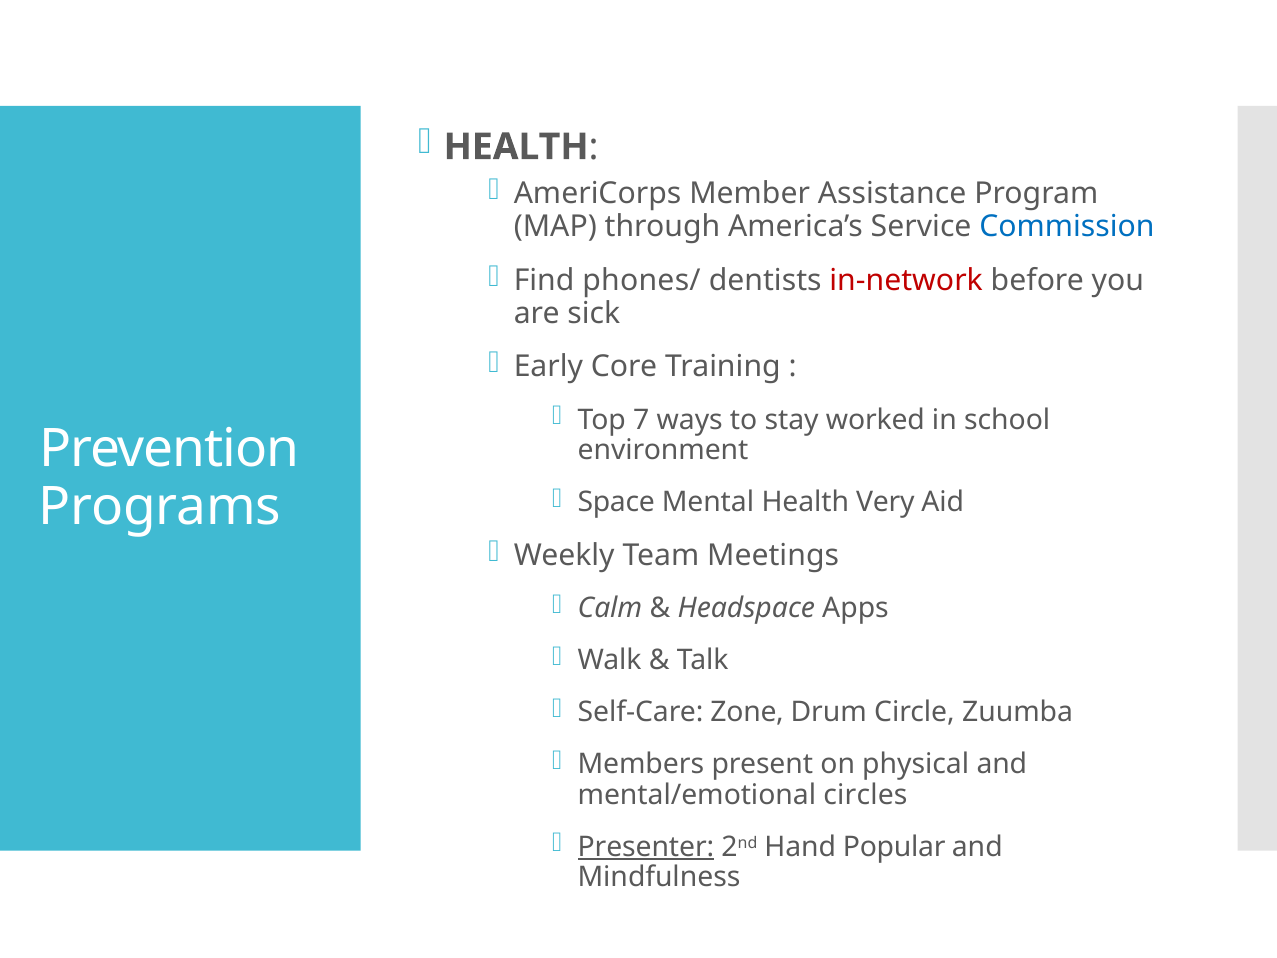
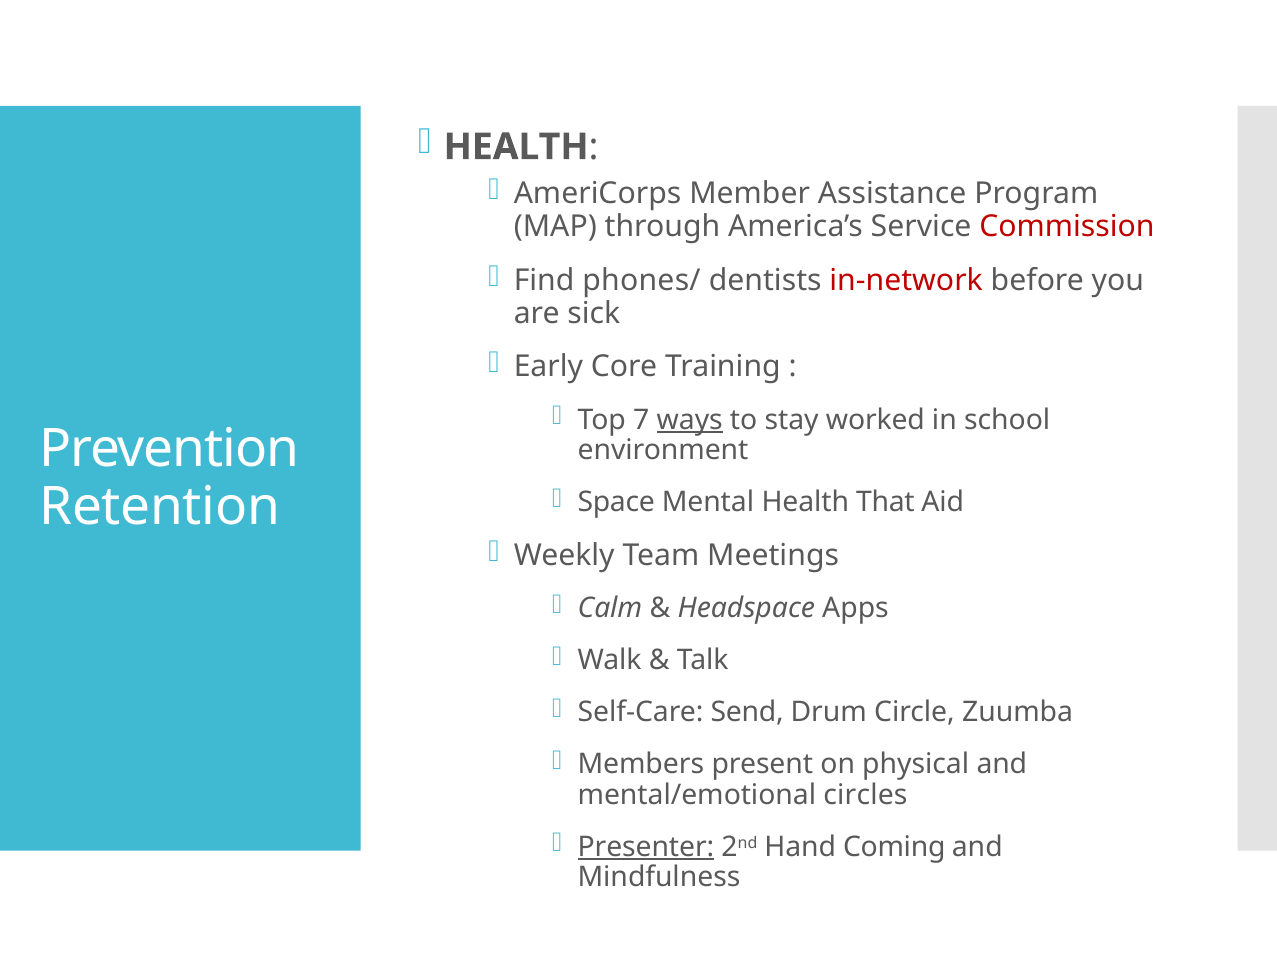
Commission colour: blue -> red
ways underline: none -> present
Very: Very -> That
Programs: Programs -> Retention
Zone: Zone -> Send
Popular: Popular -> Coming
